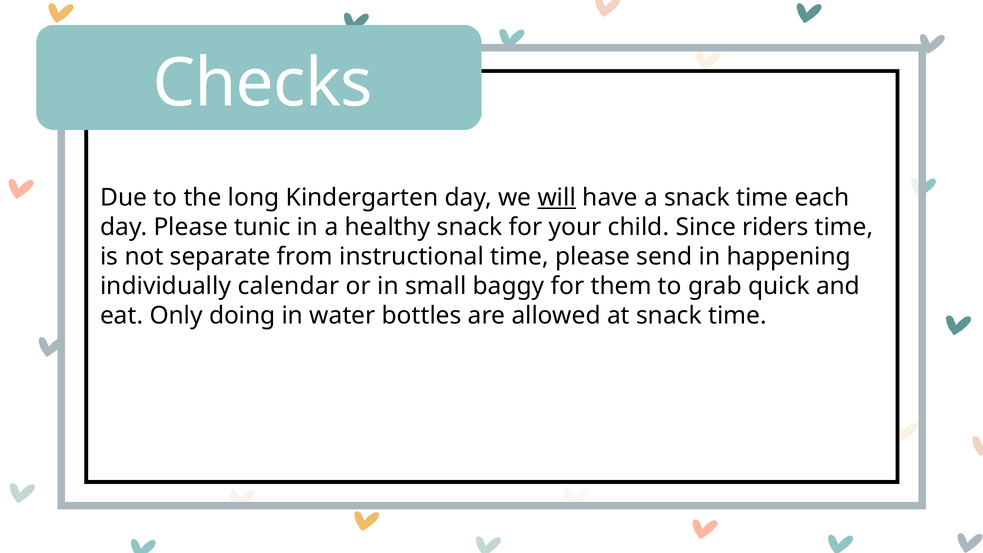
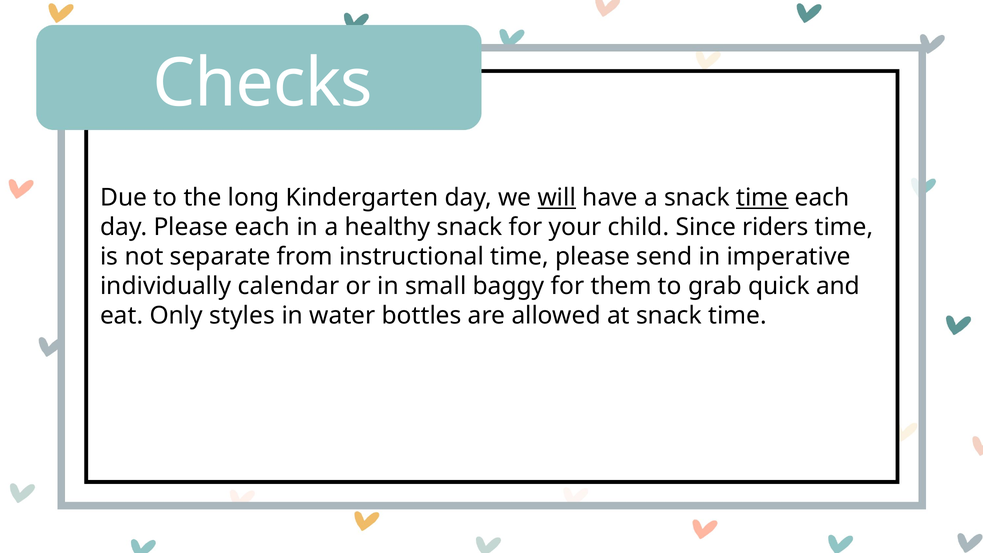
time at (762, 197) underline: none -> present
Please tunic: tunic -> each
happening: happening -> imperative
doing: doing -> styles
